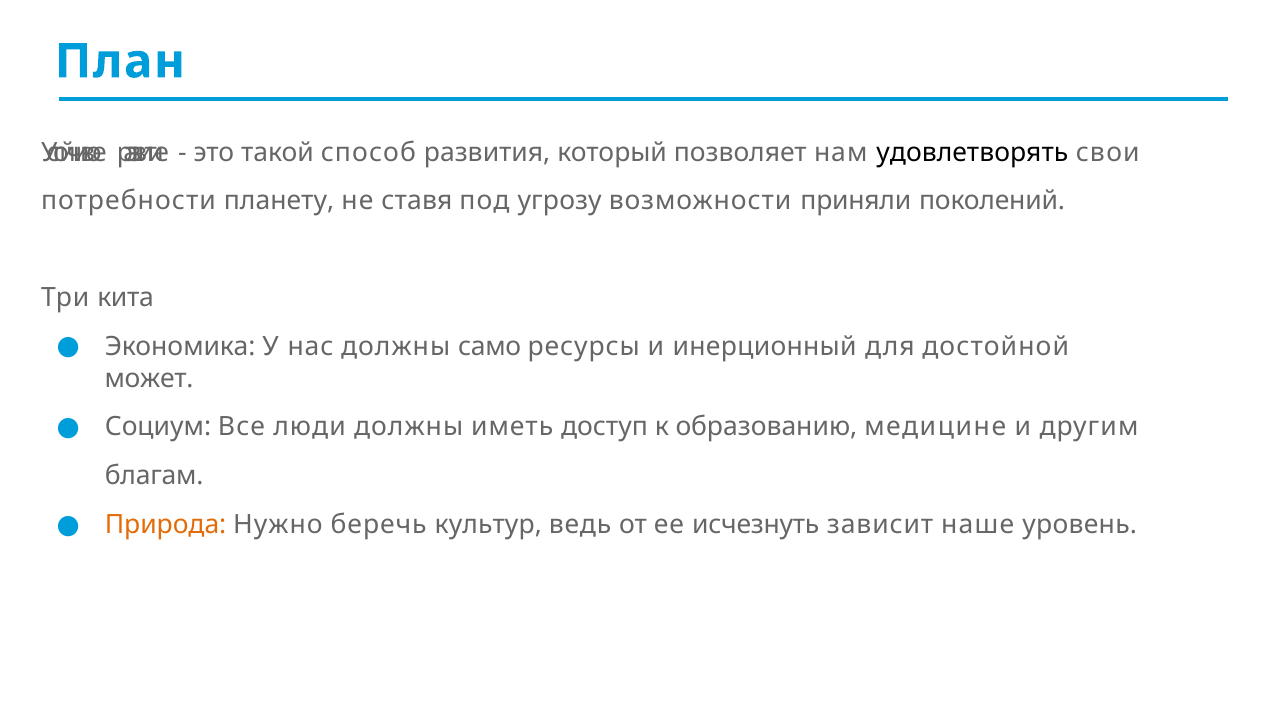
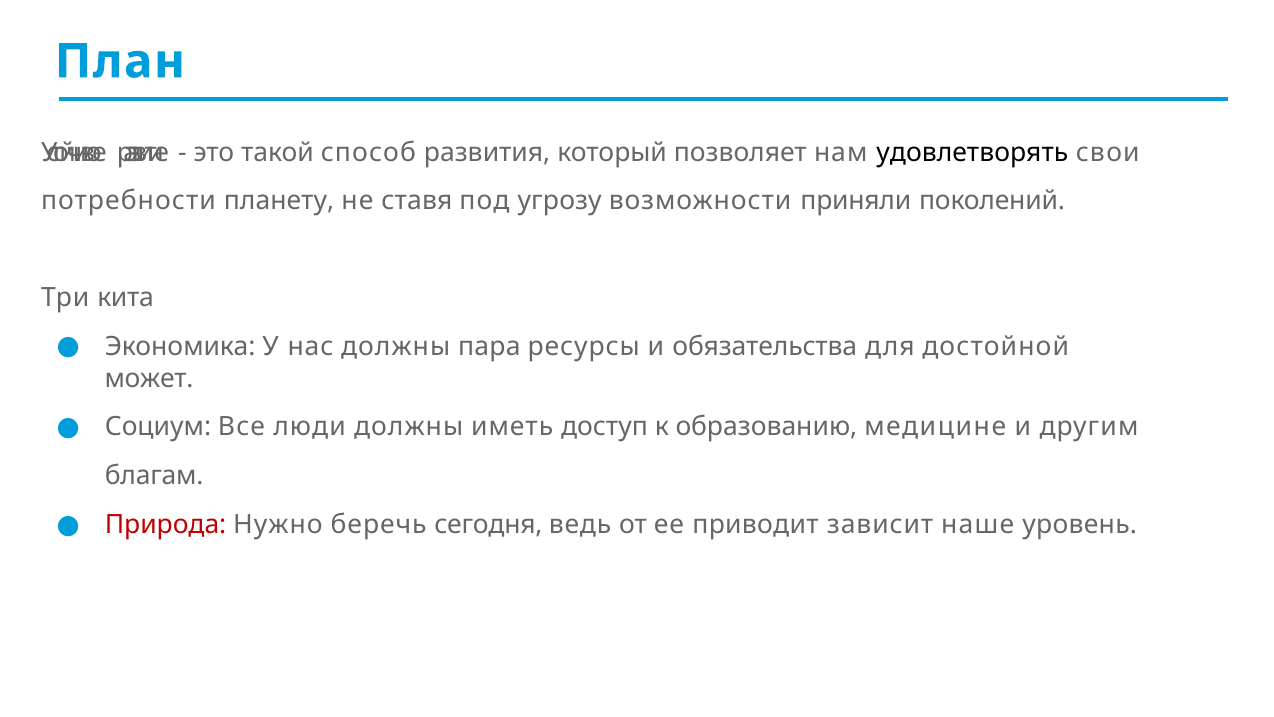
само: само -> пара
инерционный: инерционный -> обязательства
Природа colour: orange -> red
культур: культур -> сегодня
исчезнуть: исчезнуть -> приводит
